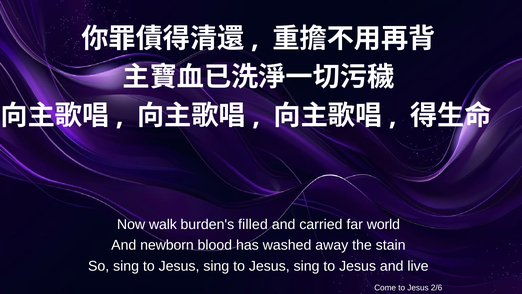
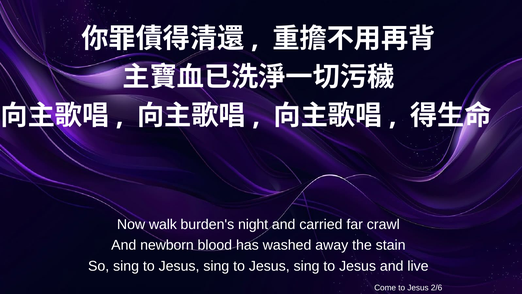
filled: filled -> night
world: world -> crawl
